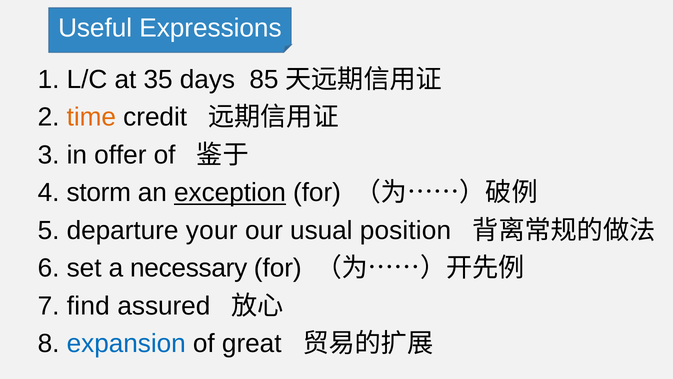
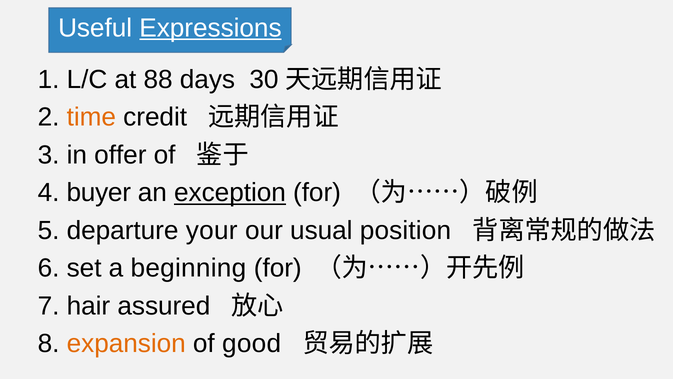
Expressions underline: none -> present
35: 35 -> 88
85: 85 -> 30
storm: storm -> buyer
necessary: necessary -> beginning
find: find -> hair
expansion colour: blue -> orange
great: great -> good
